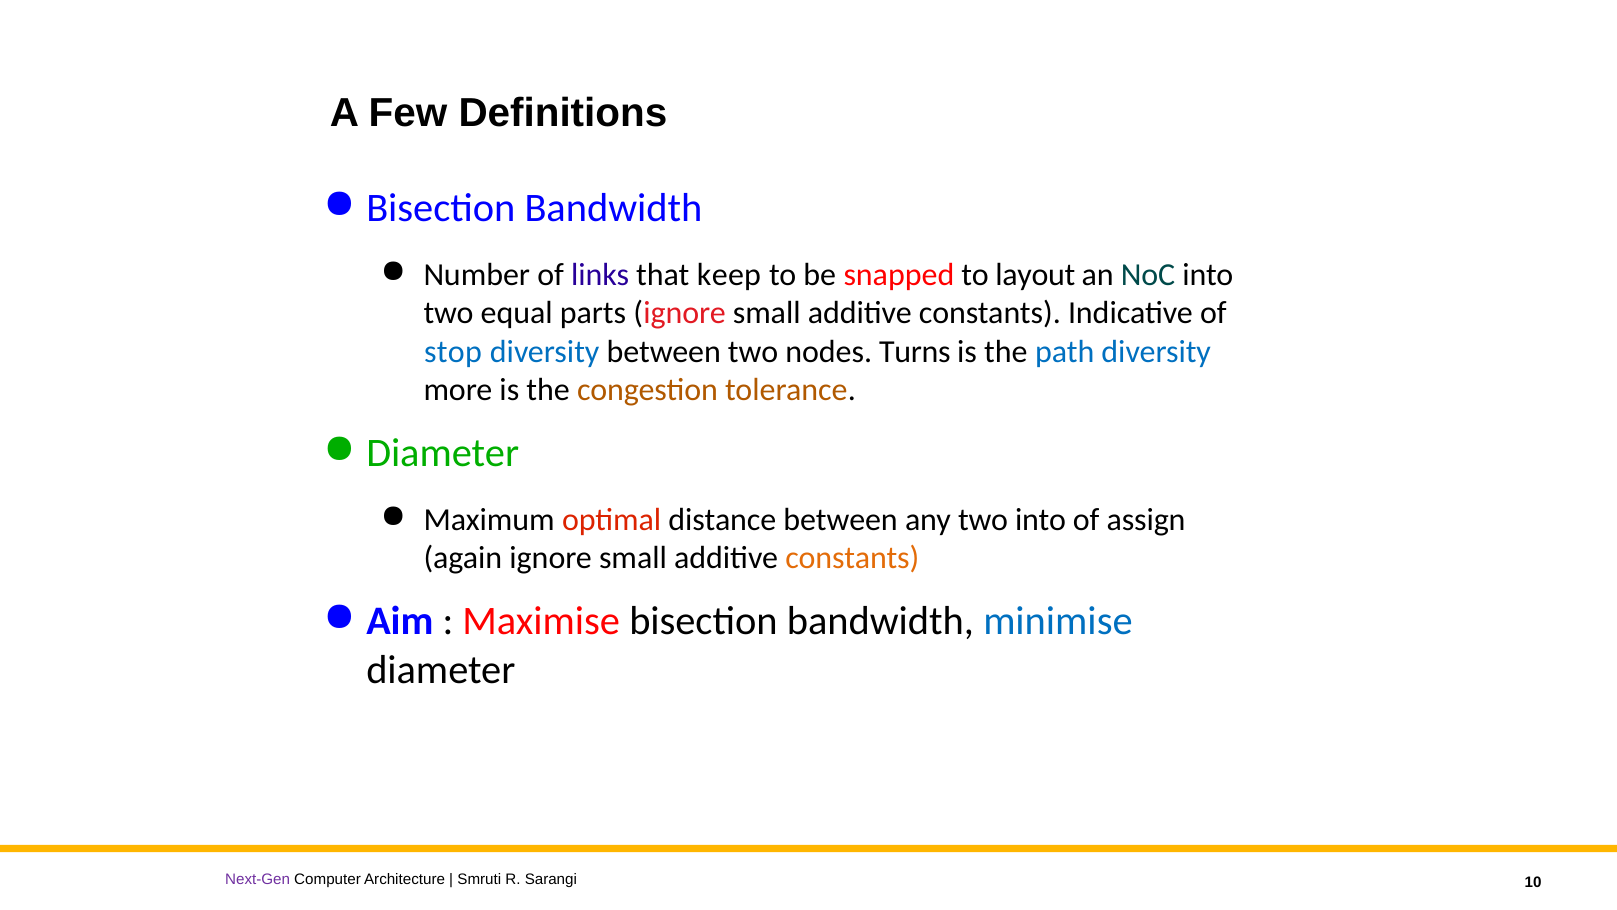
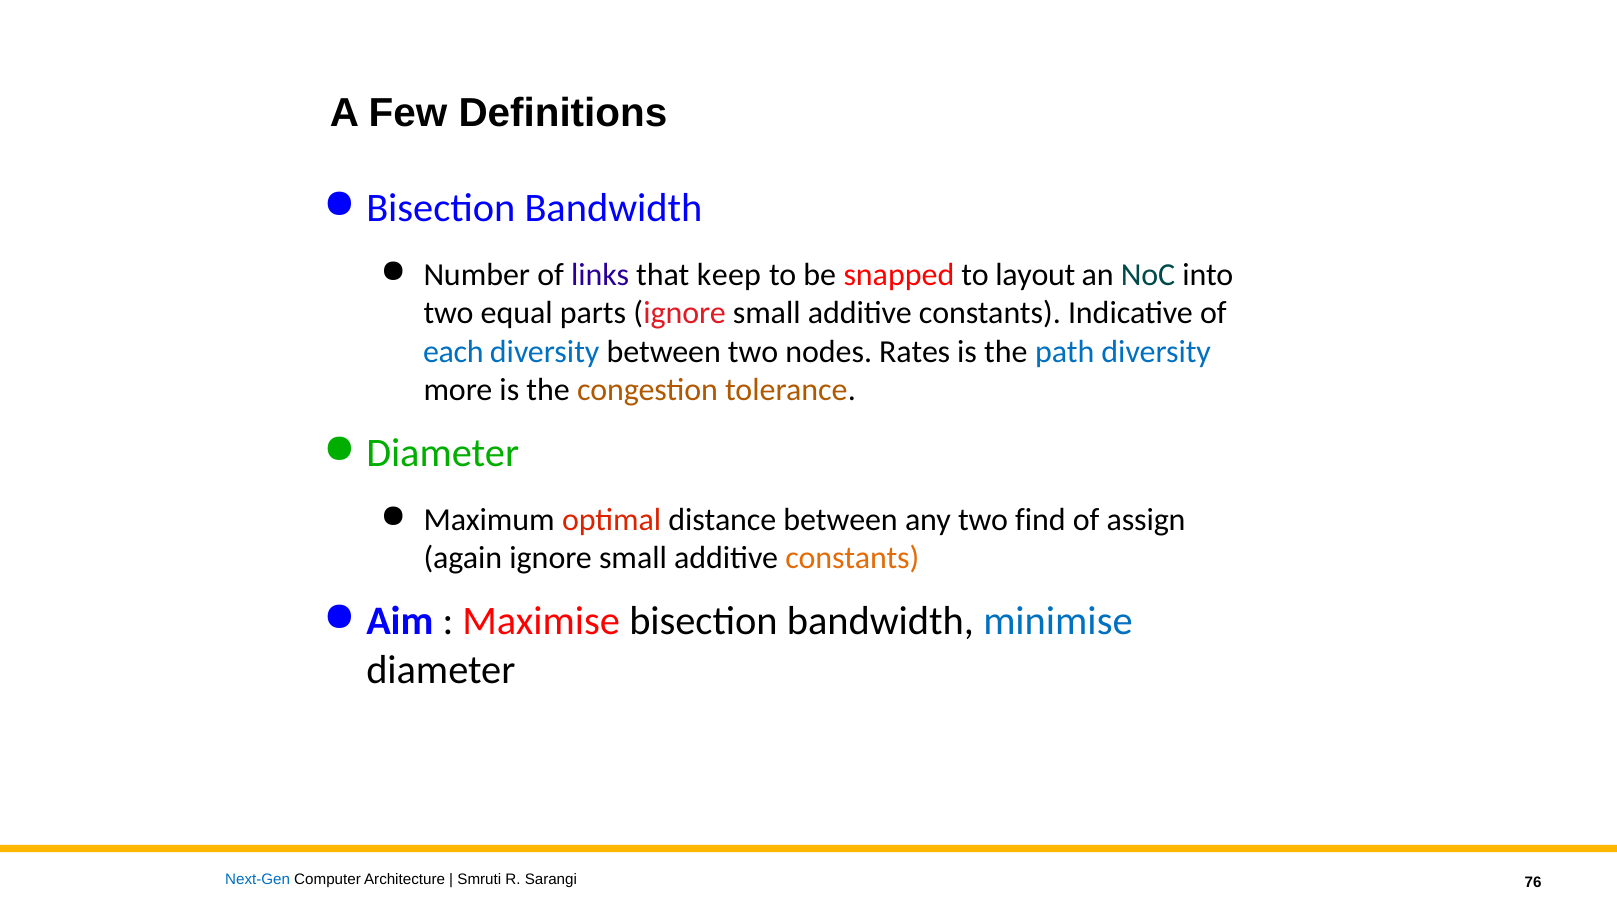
stop: stop -> each
Turns: Turns -> Rates
two into: into -> find
Next-Gen colour: purple -> blue
10: 10 -> 76
